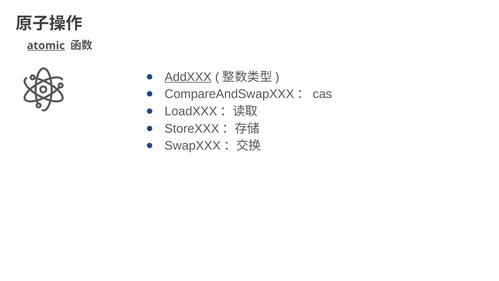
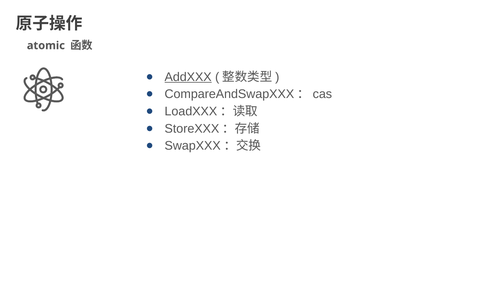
atomic underline: present -> none
